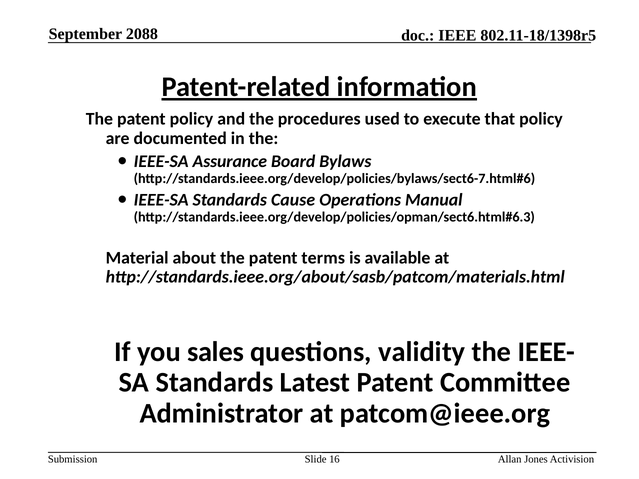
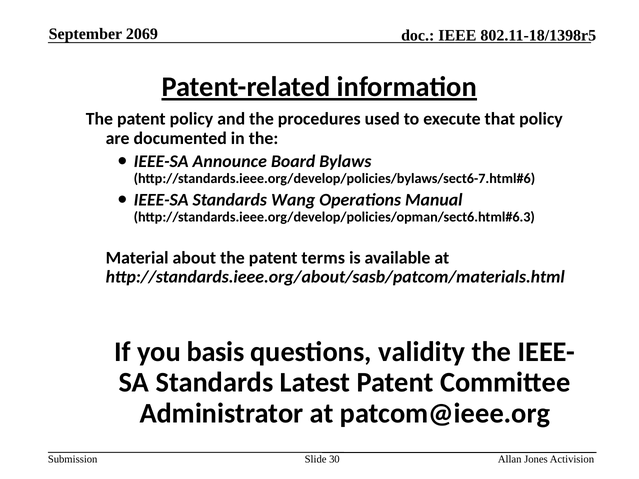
2088: 2088 -> 2069
Assurance: Assurance -> Announce
Cause: Cause -> Wang
sales: sales -> basis
16: 16 -> 30
